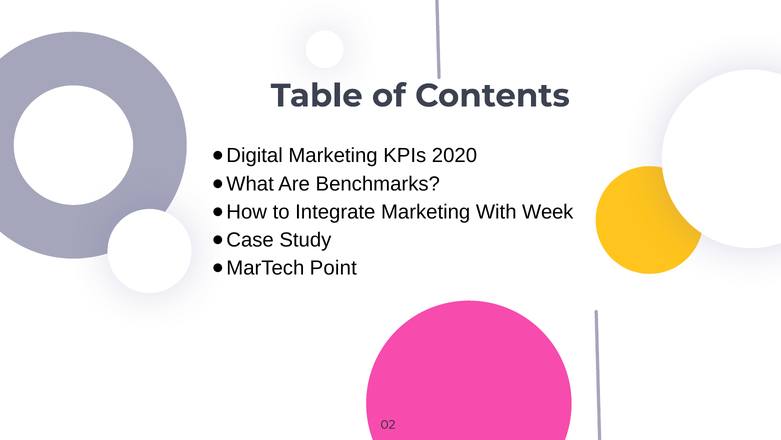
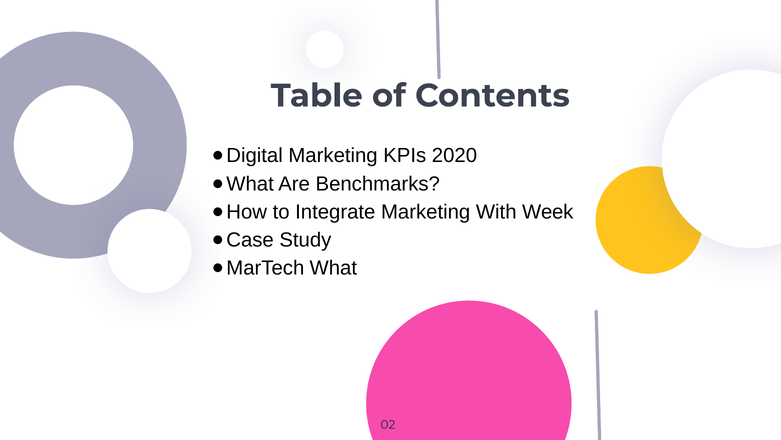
MarTech Point: Point -> What
